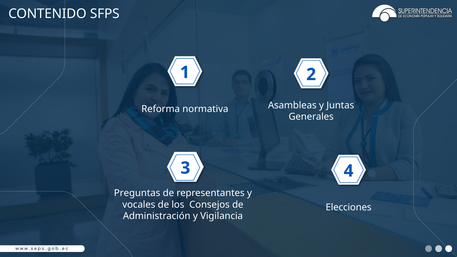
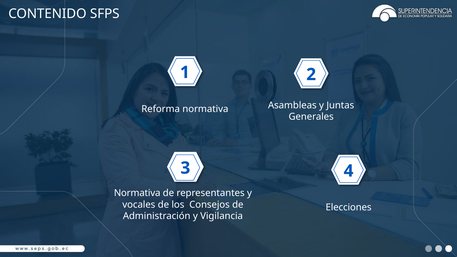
Preguntas at (137, 193): Preguntas -> Normativa
